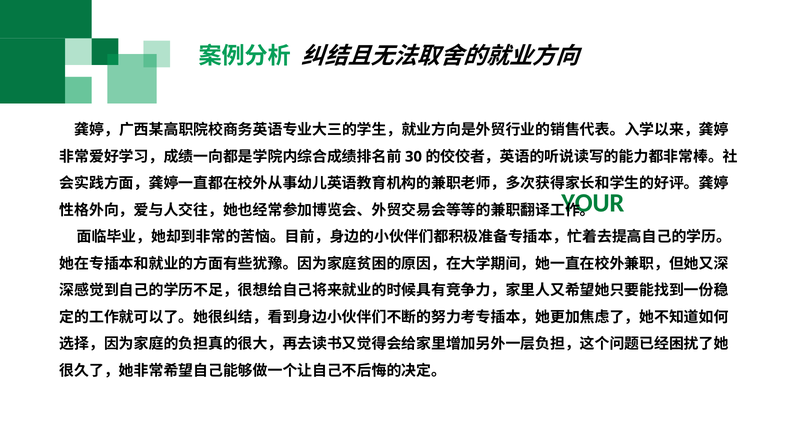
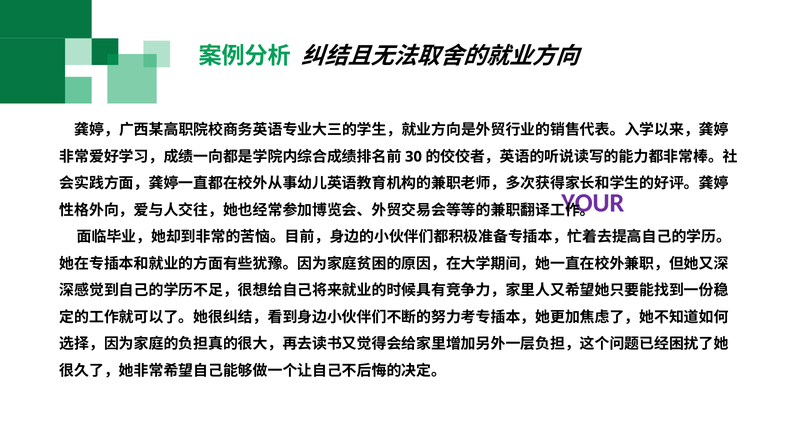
YOUR colour: green -> purple
